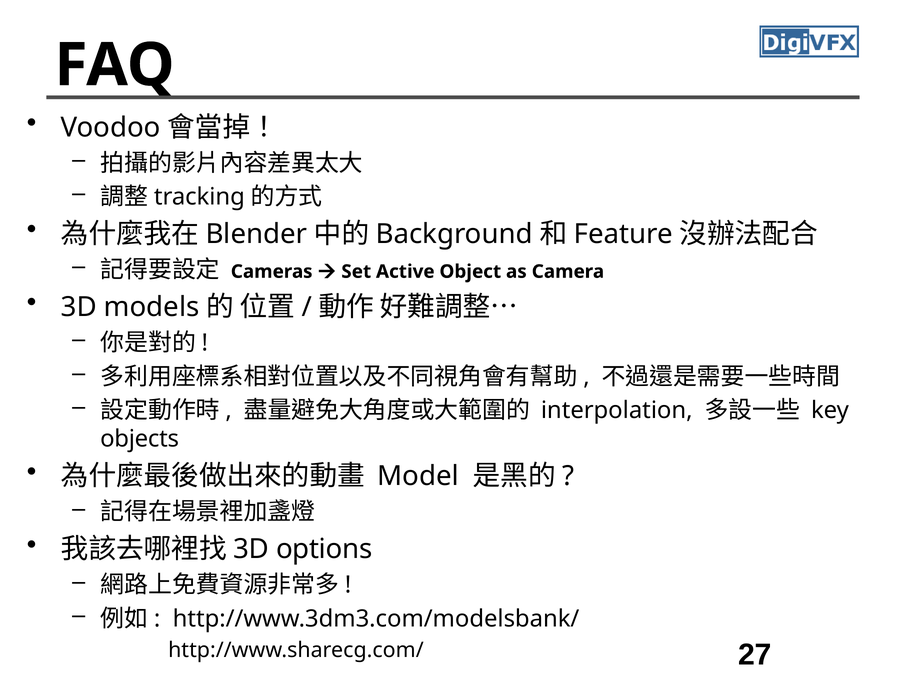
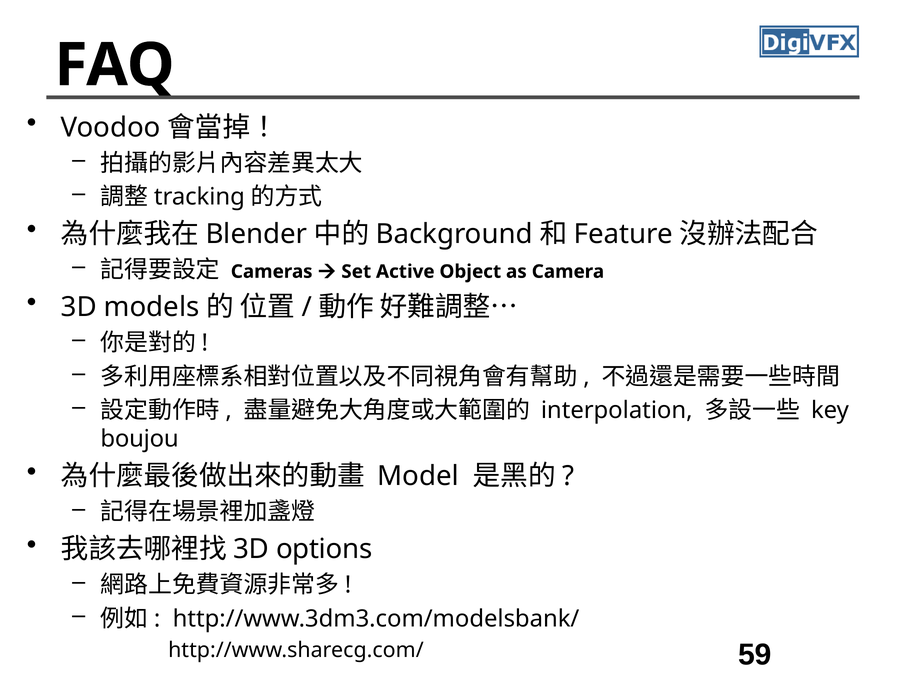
objects: objects -> boujou
27: 27 -> 59
